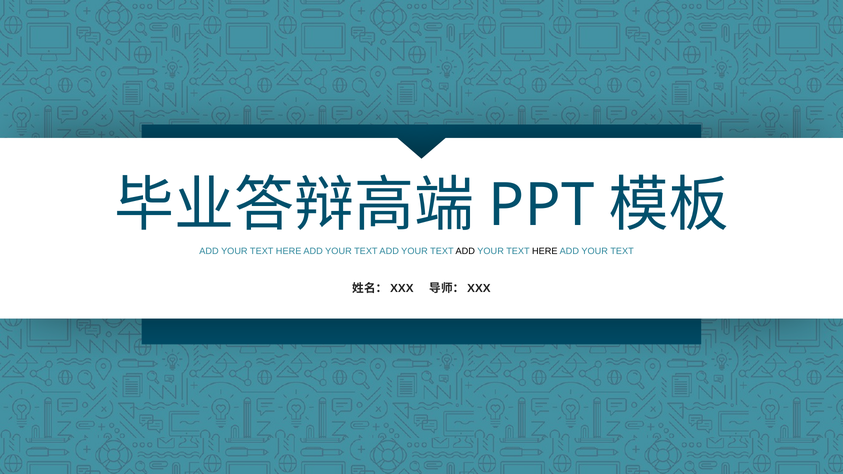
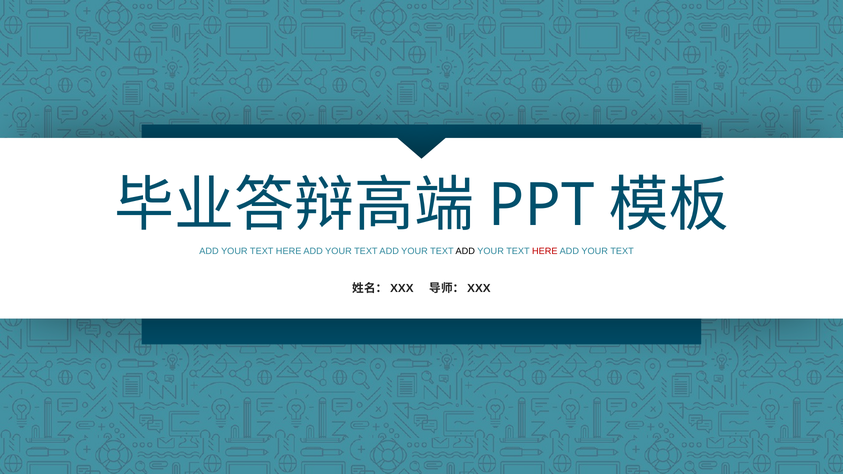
HERE at (545, 251) colour: black -> red
